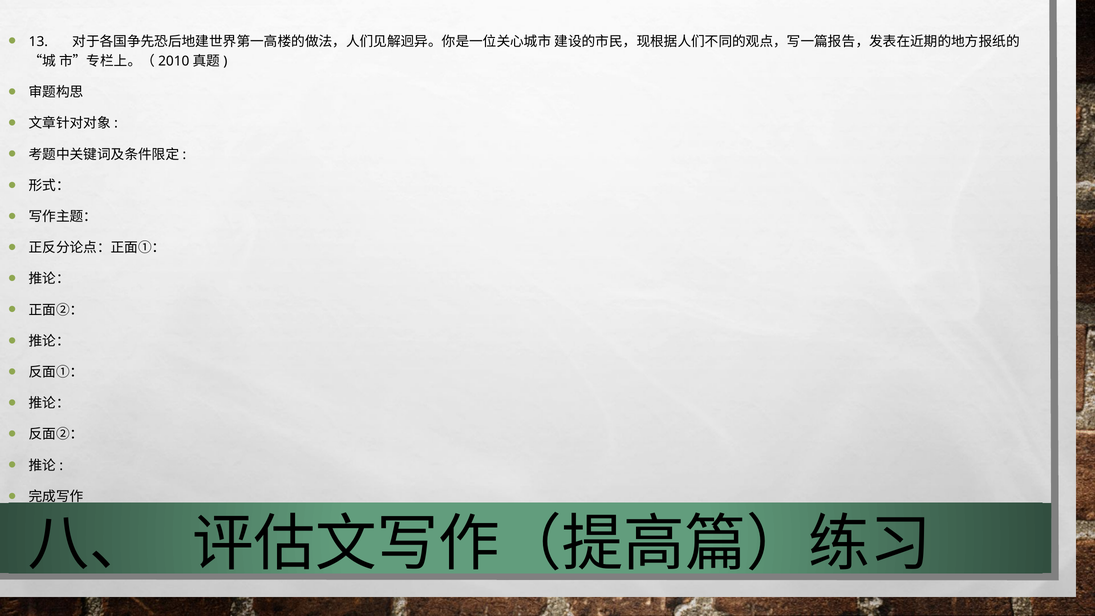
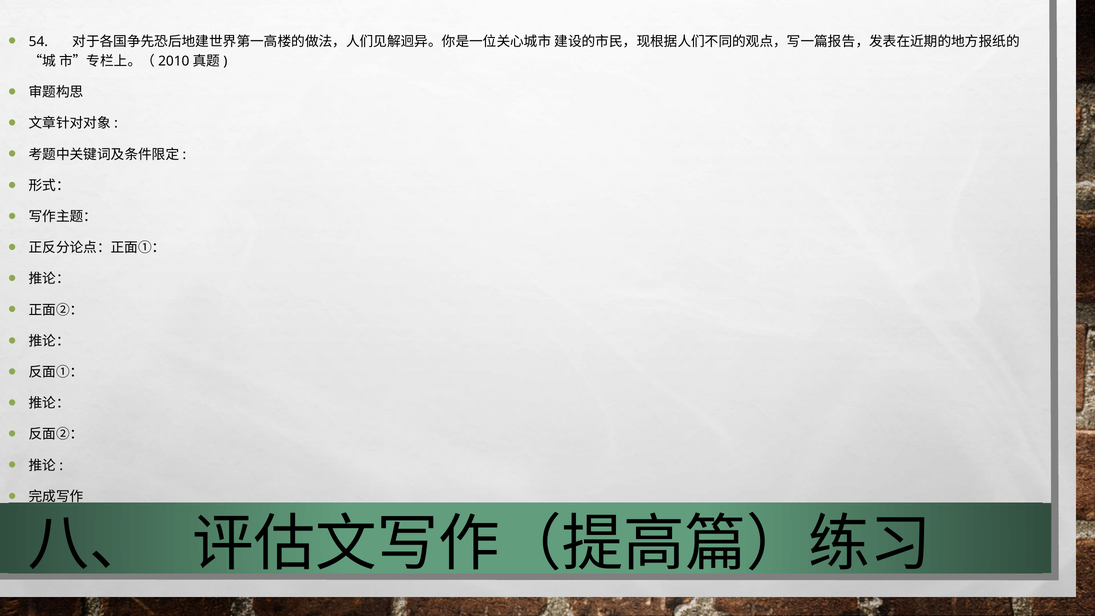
13: 13 -> 54
